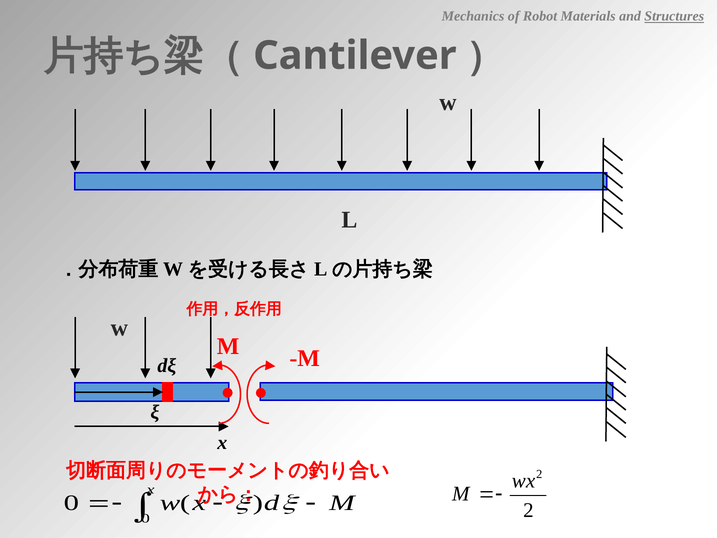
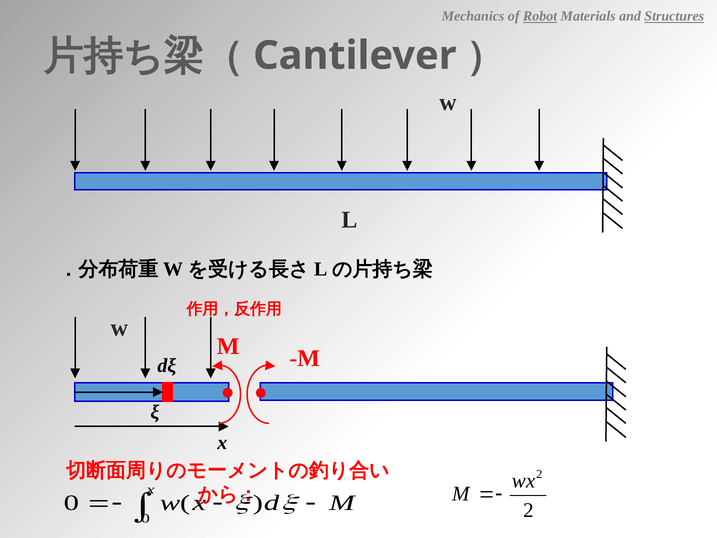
Robot underline: none -> present
